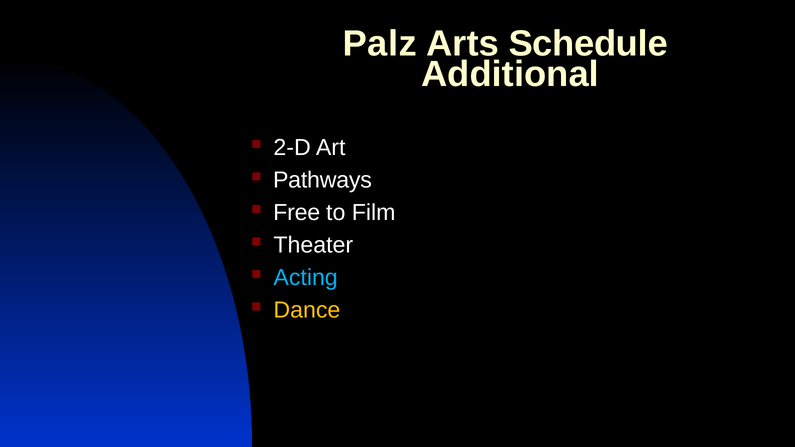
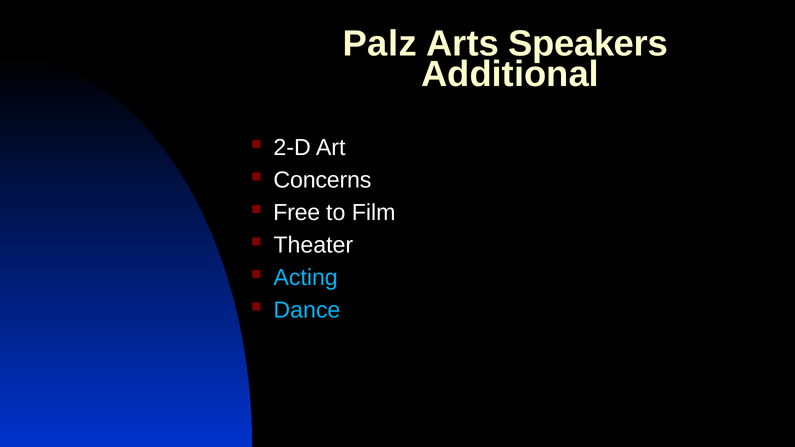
Schedule: Schedule -> Speakers
Pathways: Pathways -> Concerns
Dance colour: yellow -> light blue
